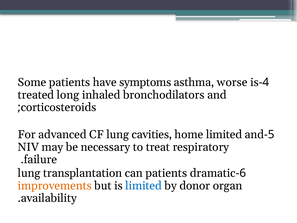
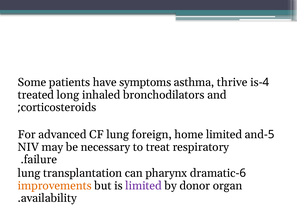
worse: worse -> thrive
cavities: cavities -> foreign
can patients: patients -> pharynx
limited at (144, 185) colour: blue -> purple
